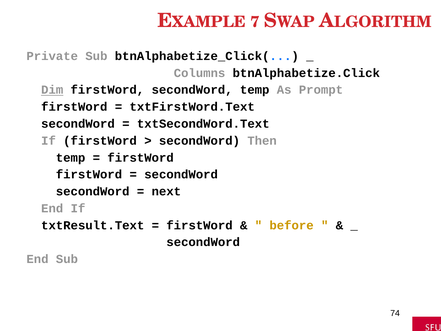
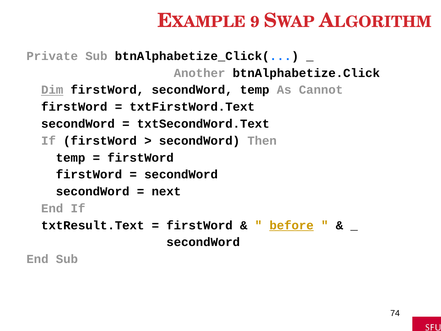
7: 7 -> 9
Columns: Columns -> Another
Prompt: Prompt -> Cannot
before underline: none -> present
